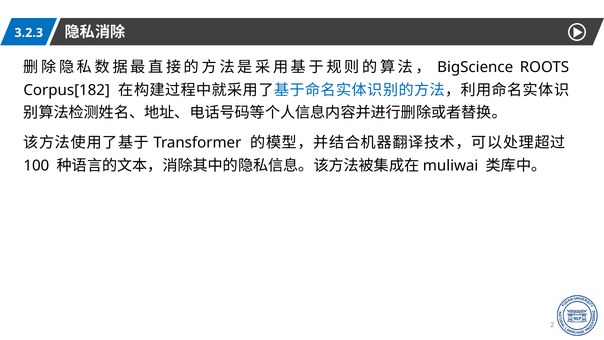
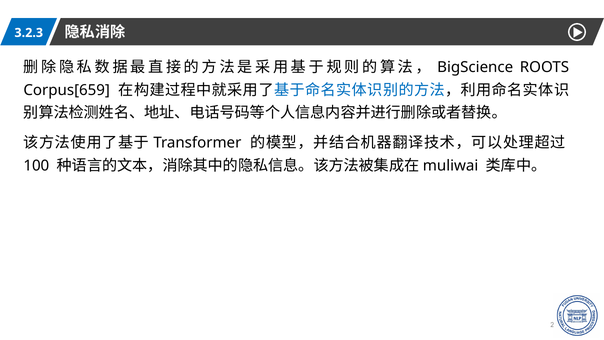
Corpus[182: Corpus[182 -> Corpus[659
